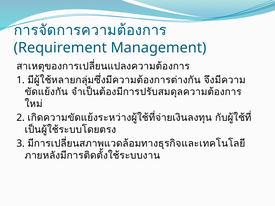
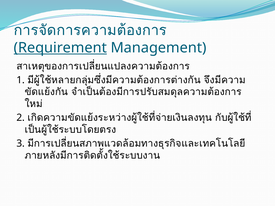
Requirement underline: none -> present
